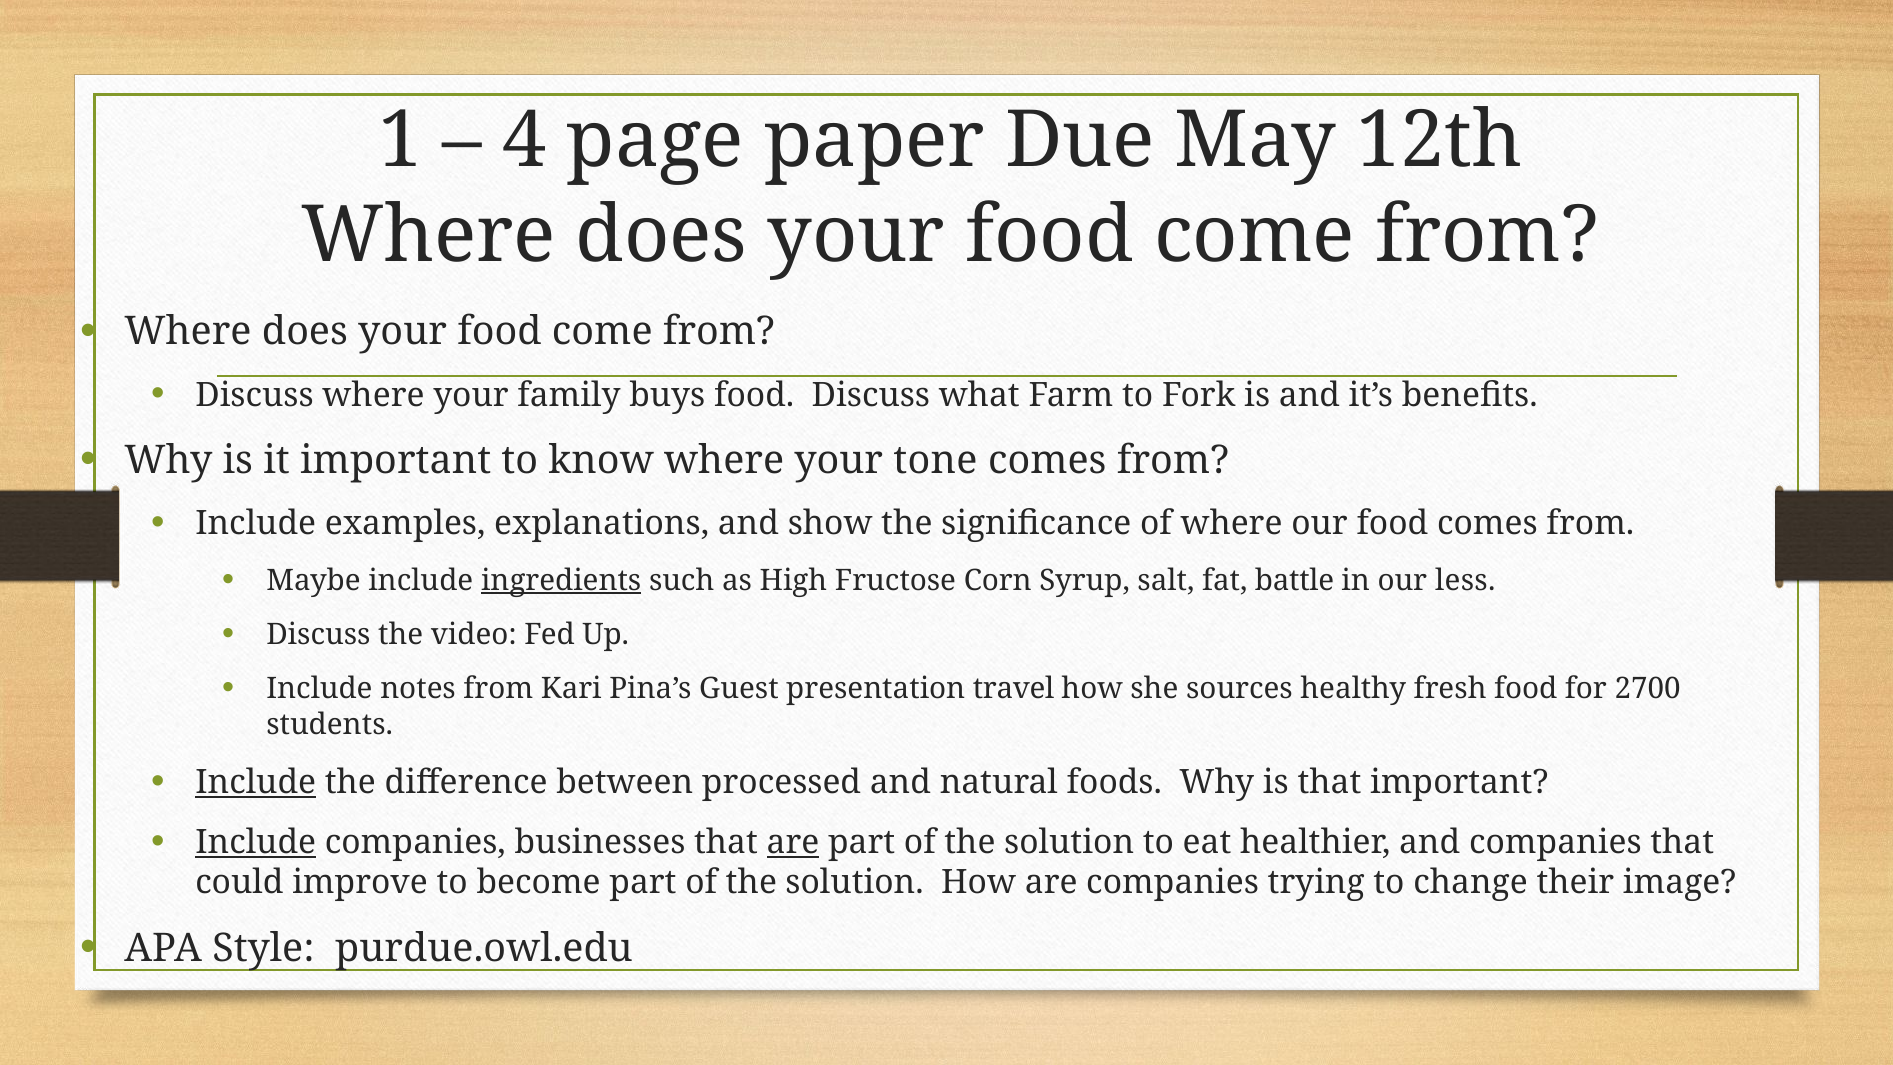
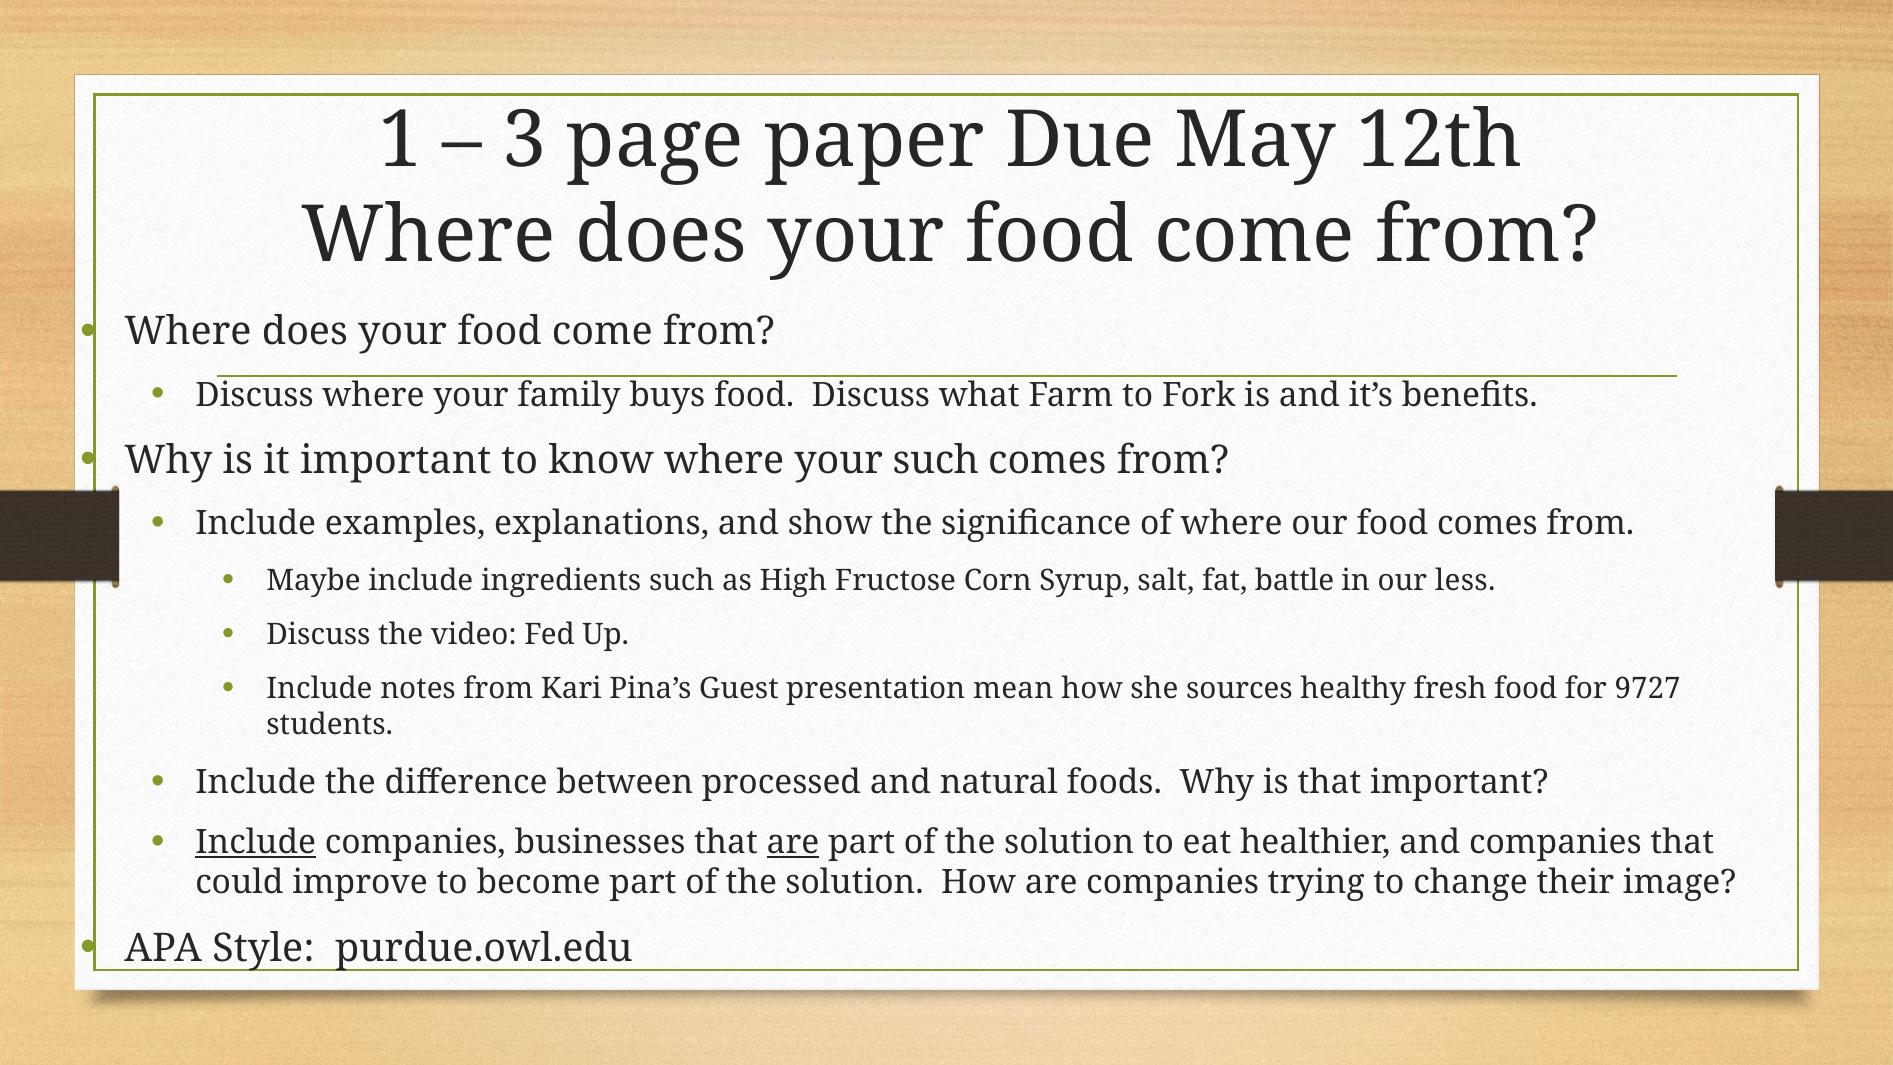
4: 4 -> 3
your tone: tone -> such
ingredients underline: present -> none
travel: travel -> mean
2700: 2700 -> 9727
Include at (256, 782) underline: present -> none
